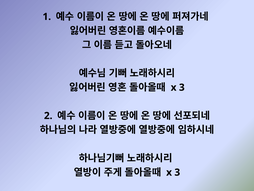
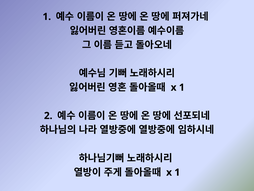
3 at (182, 87): 3 -> 1
3 at (177, 172): 3 -> 1
